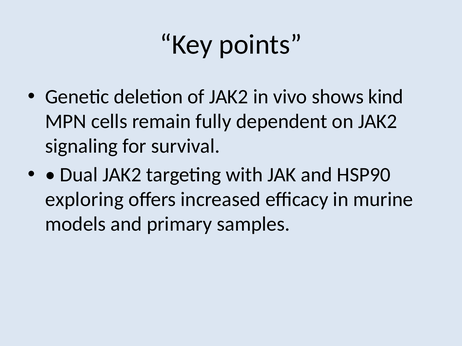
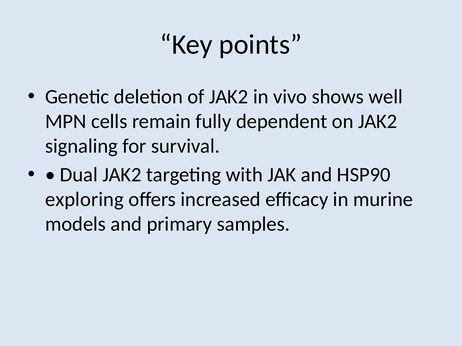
kind: kind -> well
